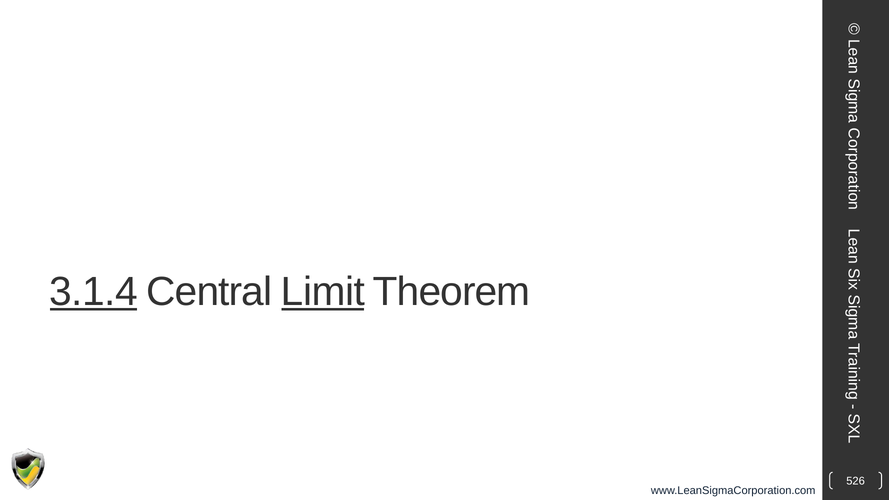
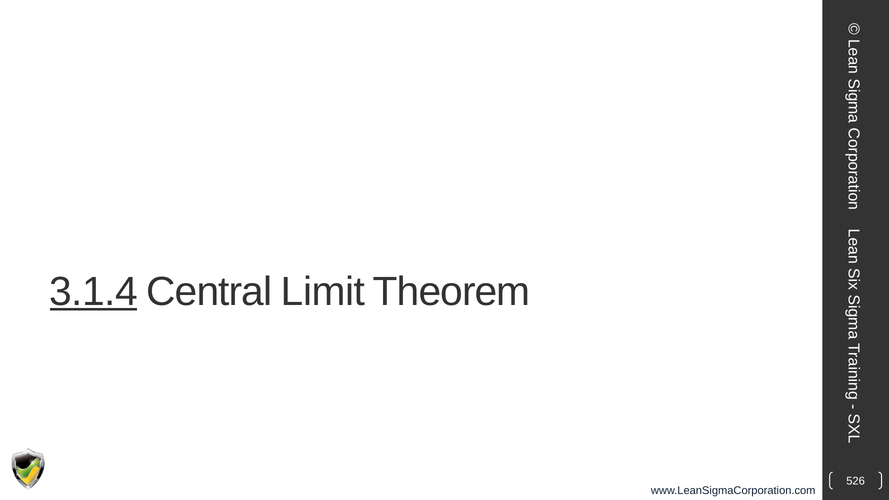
Limit underline: present -> none
